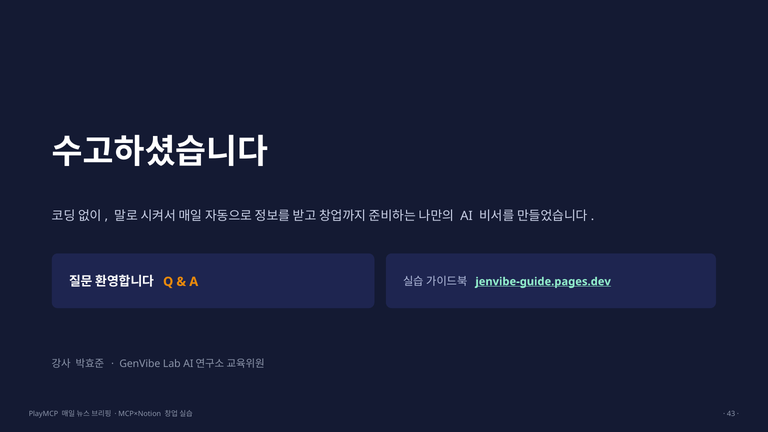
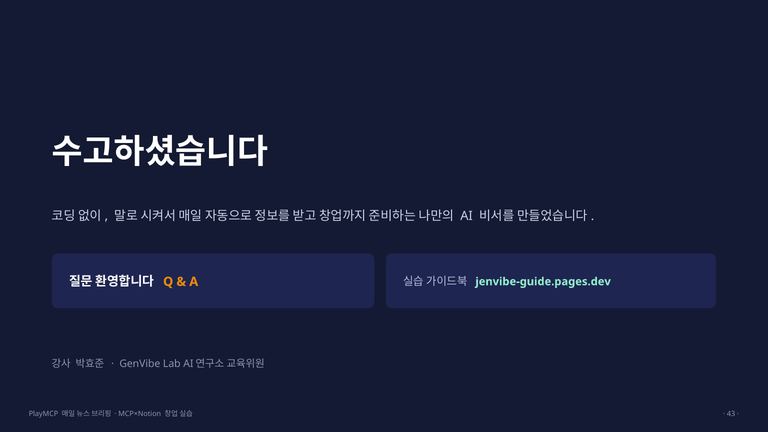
jenvibe-guide.pages.dev underline: present -> none
